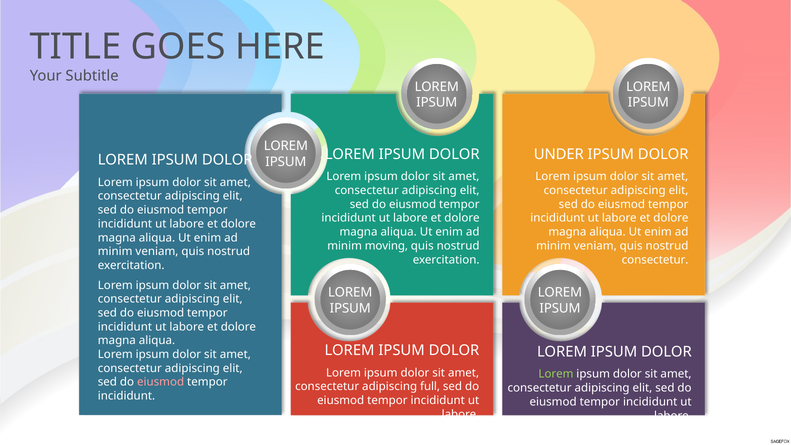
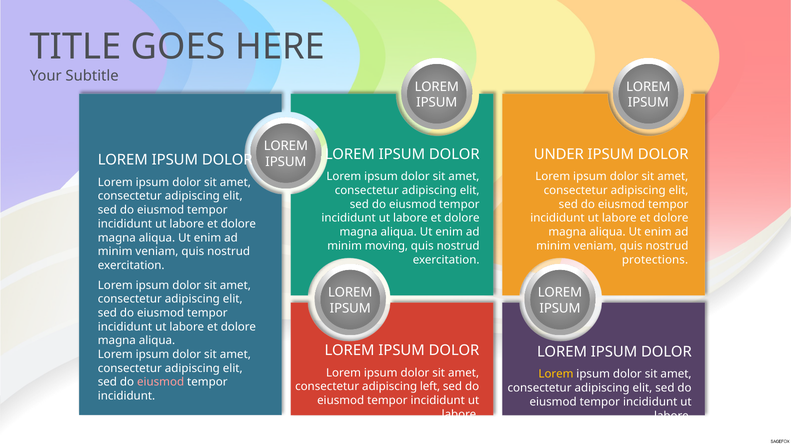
consectetur at (655, 260): consectetur -> protections
Lorem at (556, 374) colour: light green -> yellow
full: full -> left
